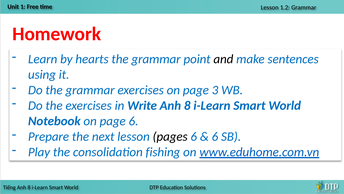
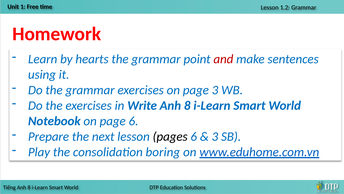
and colour: black -> red
6 at (215, 136): 6 -> 3
fishing: fishing -> boring
